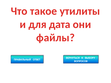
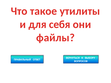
дата: дата -> себя
